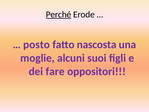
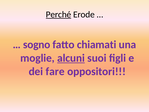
posto: posto -> sogno
nascosta: nascosta -> chiamati
alcuni underline: none -> present
